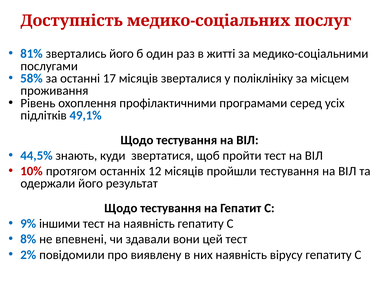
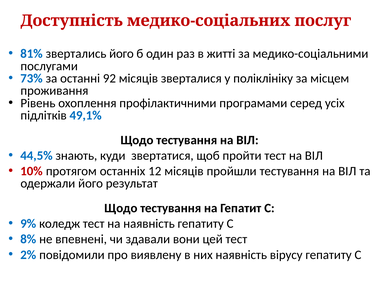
58%: 58% -> 73%
17: 17 -> 92
іншими: іншими -> коледж
